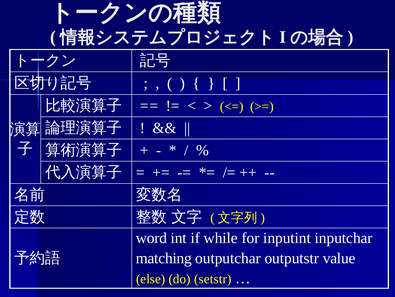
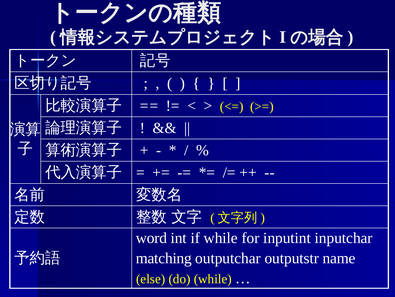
value: value -> name
do setstr: setstr -> while
